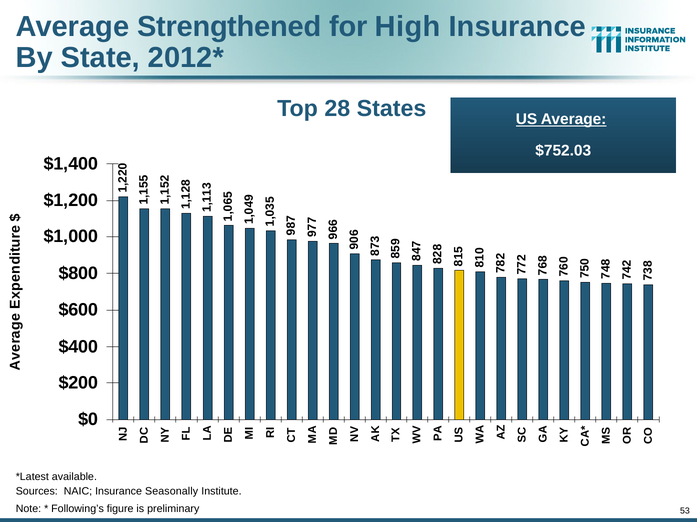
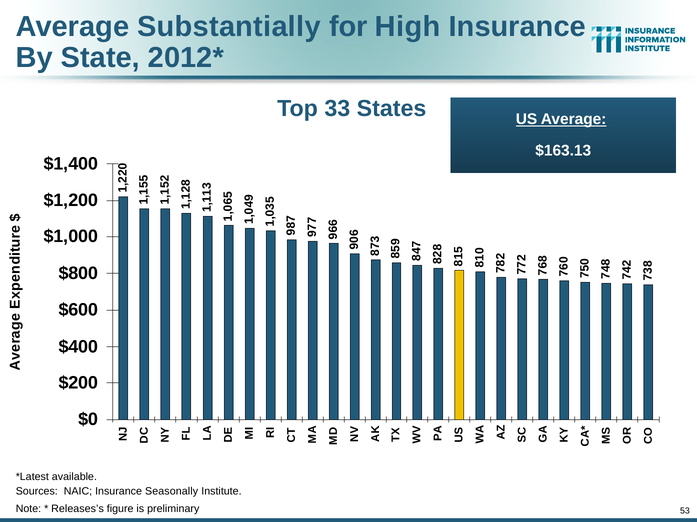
Strengthened: Strengthened -> Substantially
28: 28 -> 33
$752.03: $752.03 -> $163.13
Following’s: Following’s -> Releases’s
